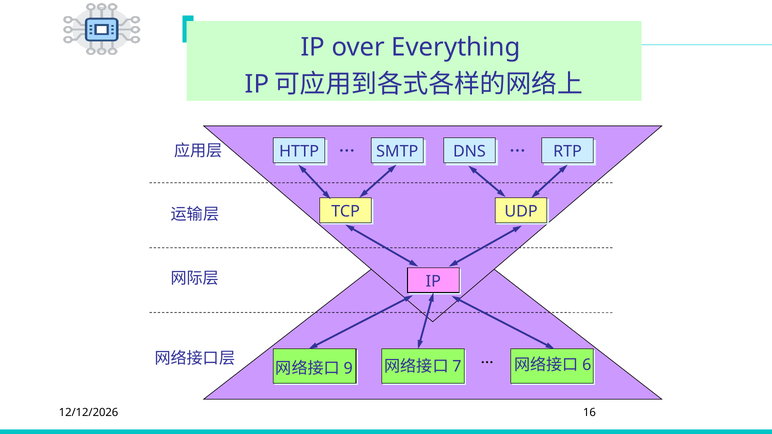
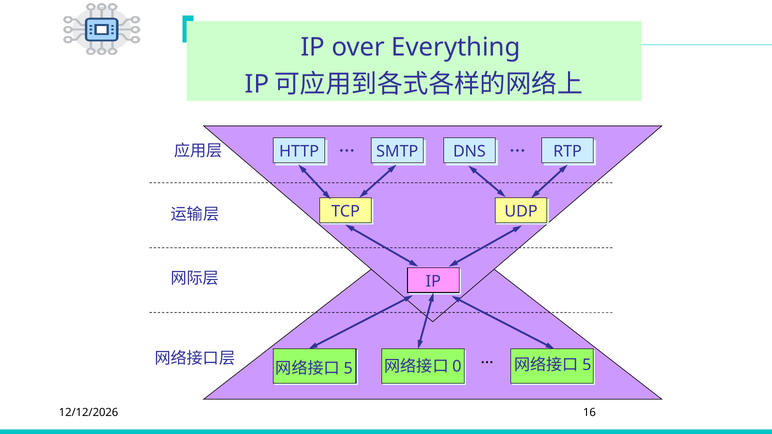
9 at (348, 369): 9 -> 5
7: 7 -> 0
6 at (587, 365): 6 -> 5
